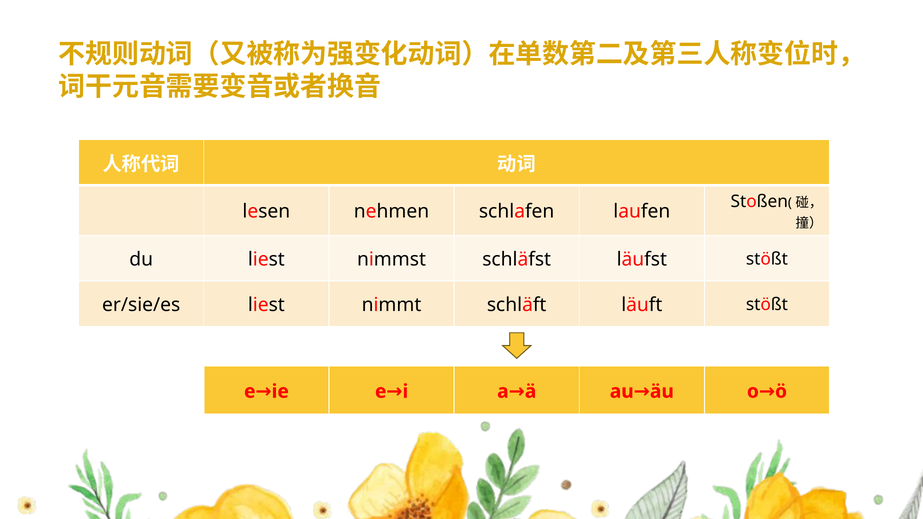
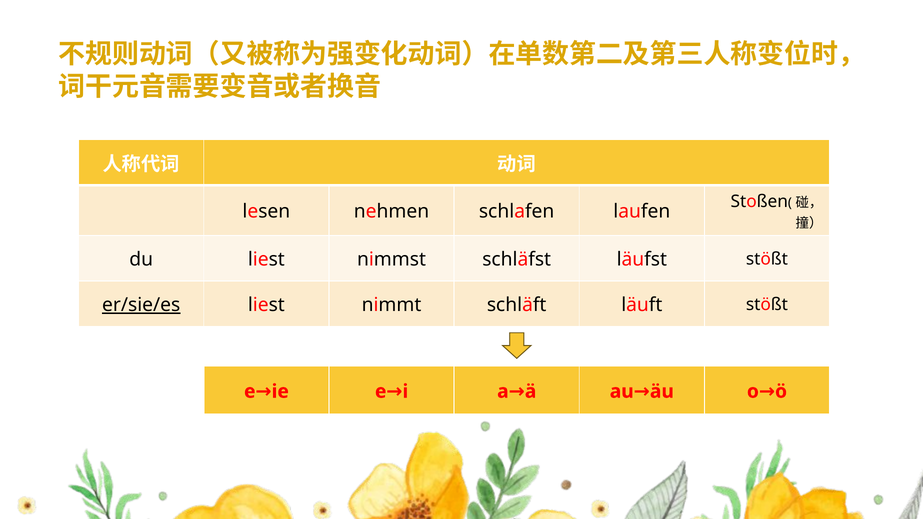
er/sie/es underline: none -> present
